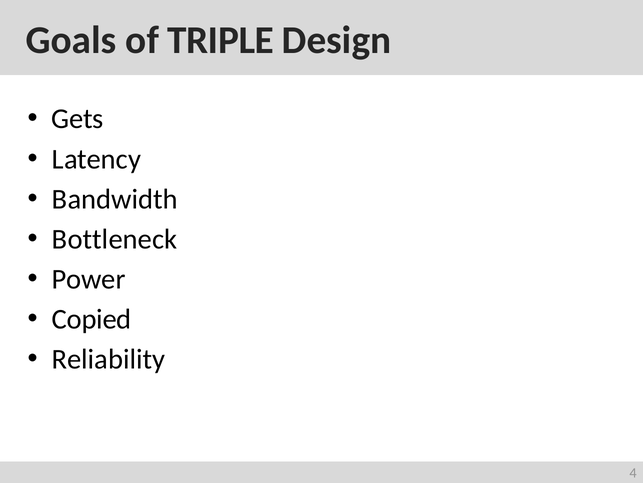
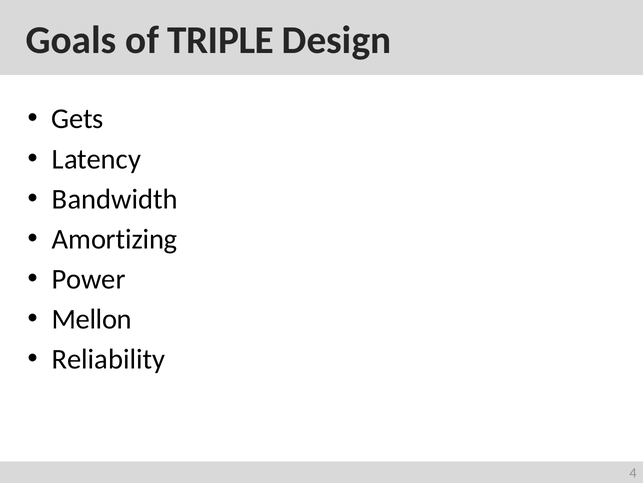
Bottleneck: Bottleneck -> Amortizing
Copied: Copied -> Mellon
